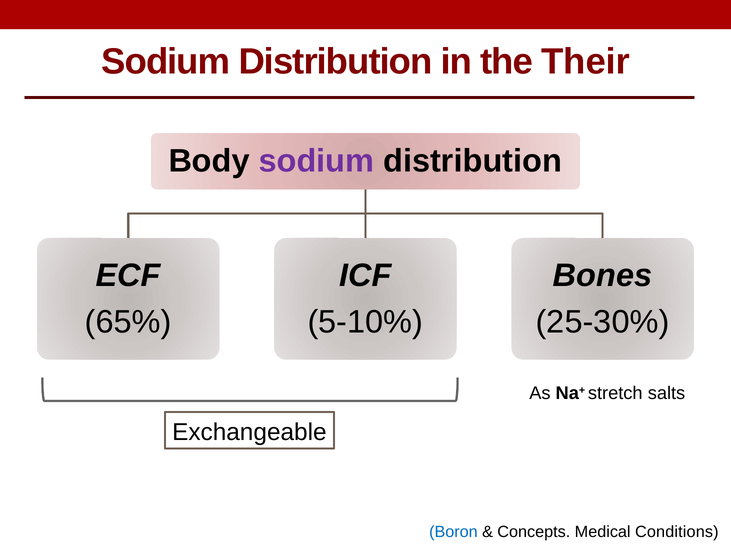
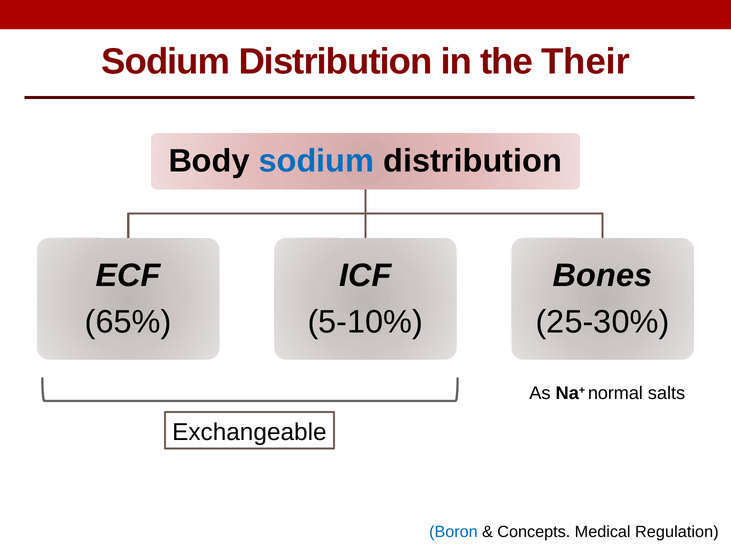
sodium at (316, 161) colour: purple -> blue
stretch: stretch -> normal
Conditions: Conditions -> Regulation
